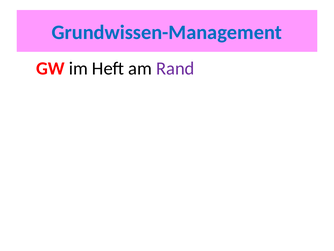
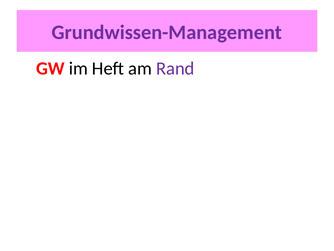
Grundwissen-Management colour: blue -> purple
